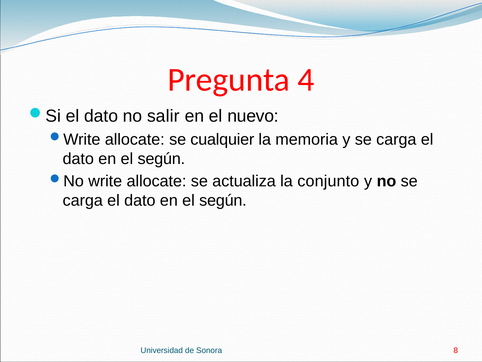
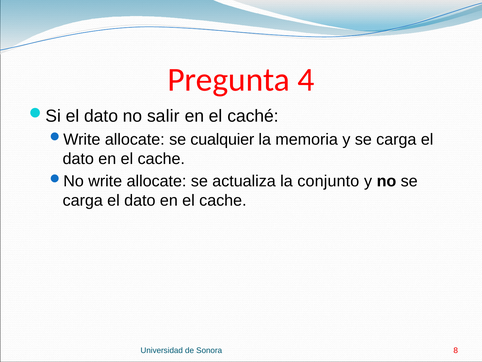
nuevo: nuevo -> caché
según at (161, 159): según -> cache
según at (223, 200): según -> cache
